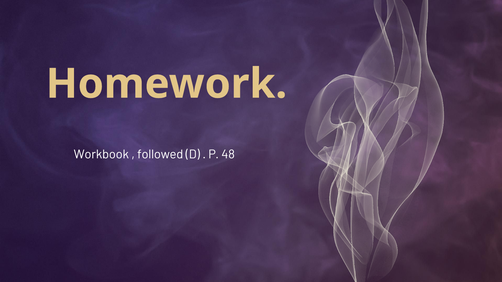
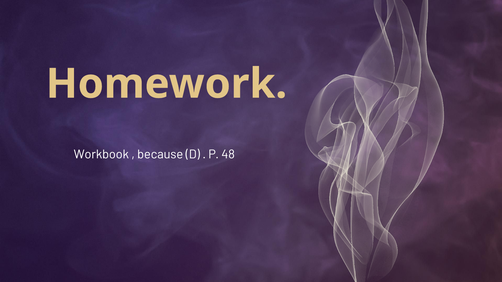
followed: followed -> because
